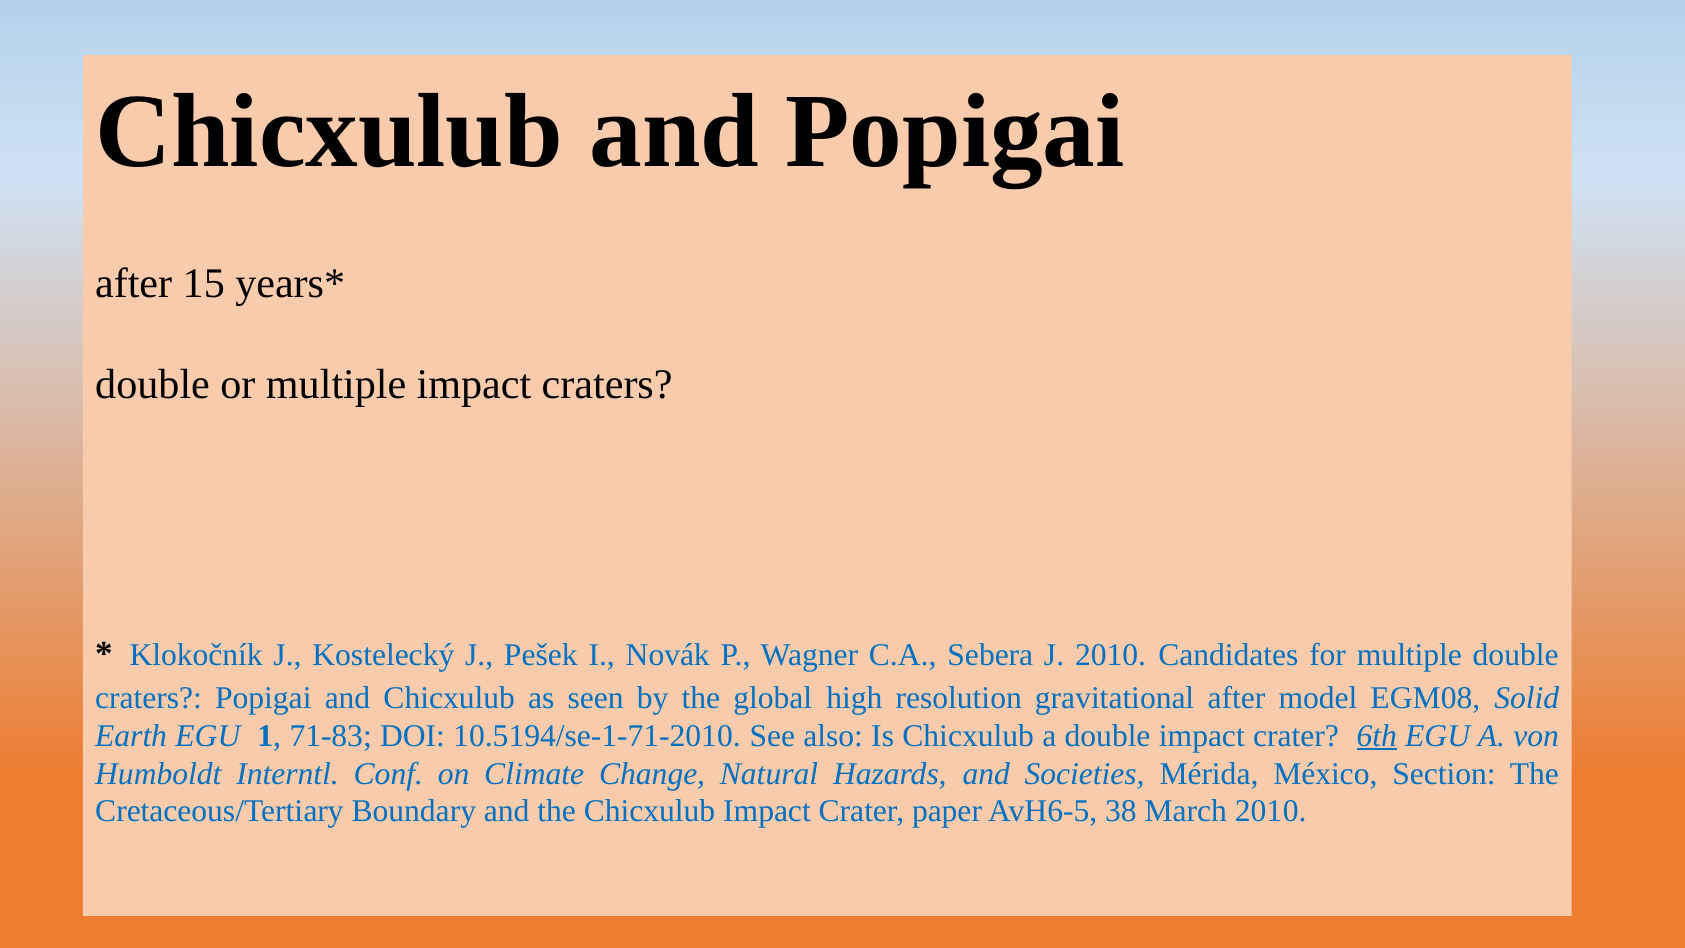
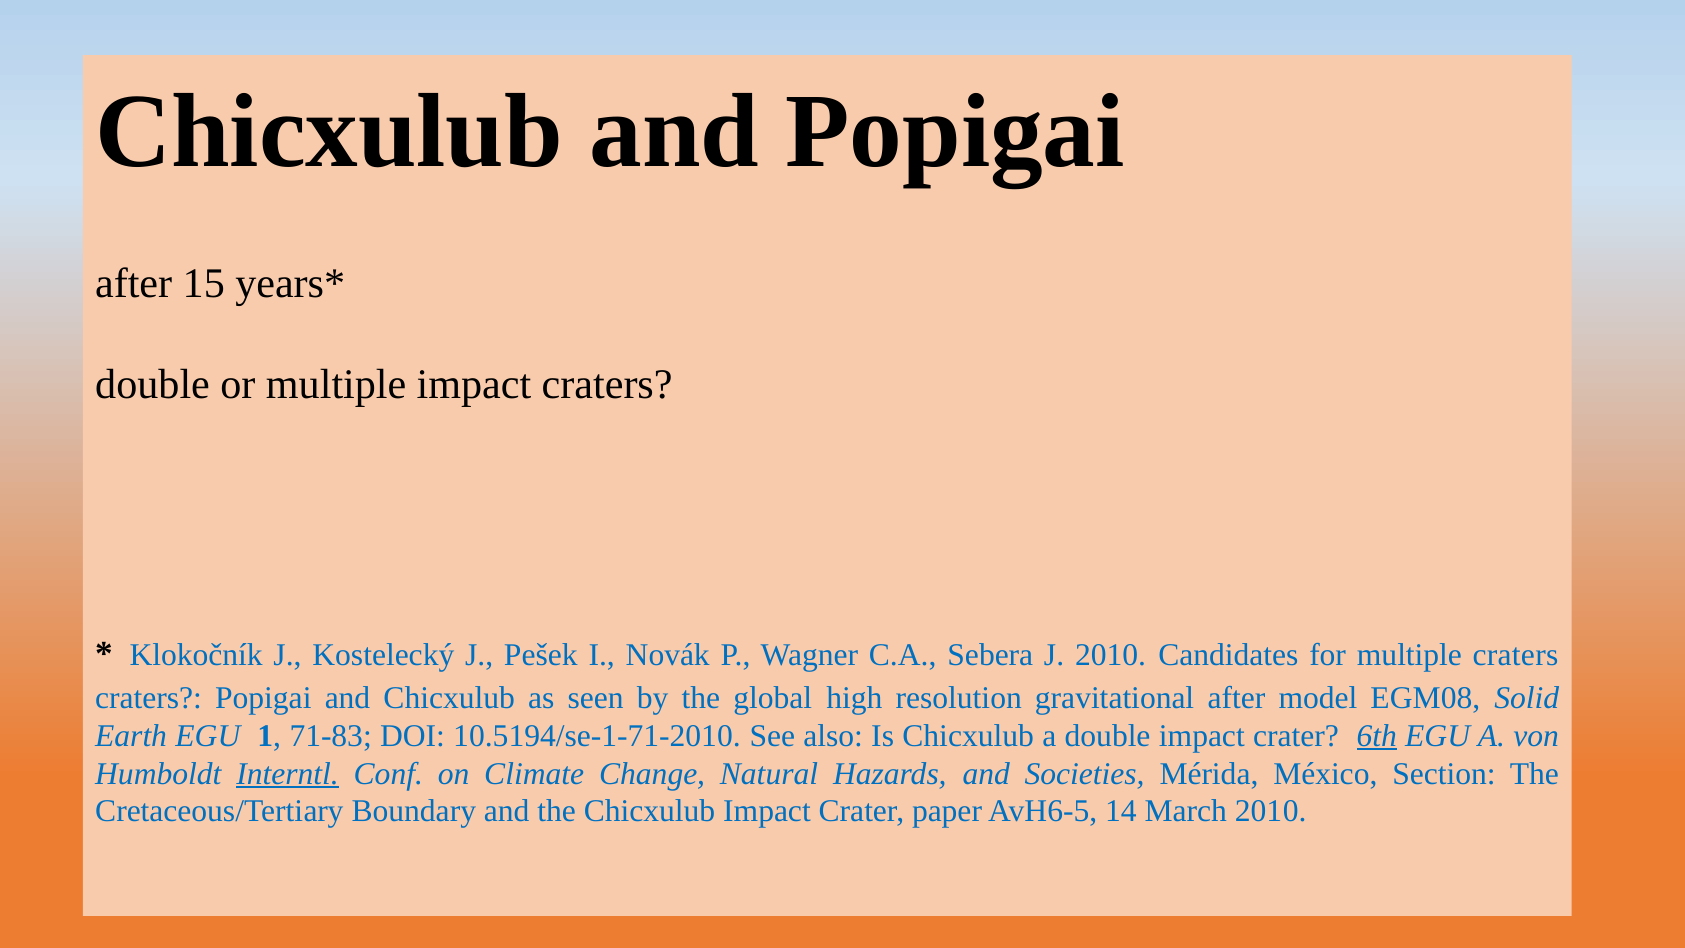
multiple double: double -> craters
Interntl underline: none -> present
38: 38 -> 14
